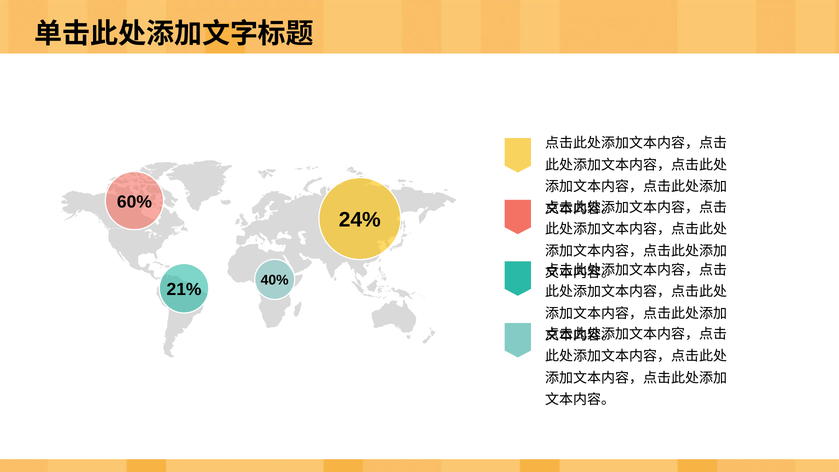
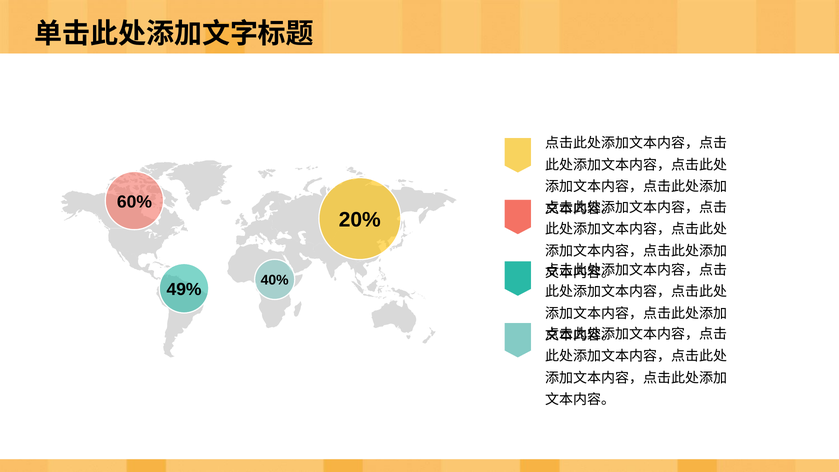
24%: 24% -> 20%
21%: 21% -> 49%
